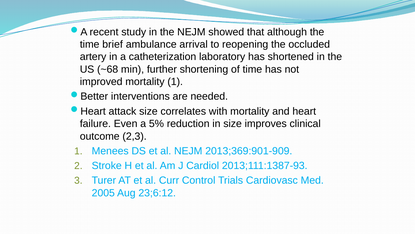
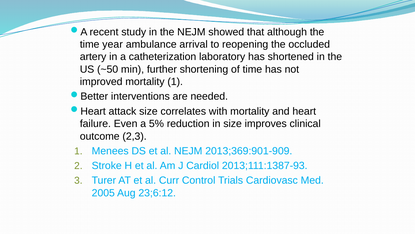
brief: brief -> year
~68: ~68 -> ~50
